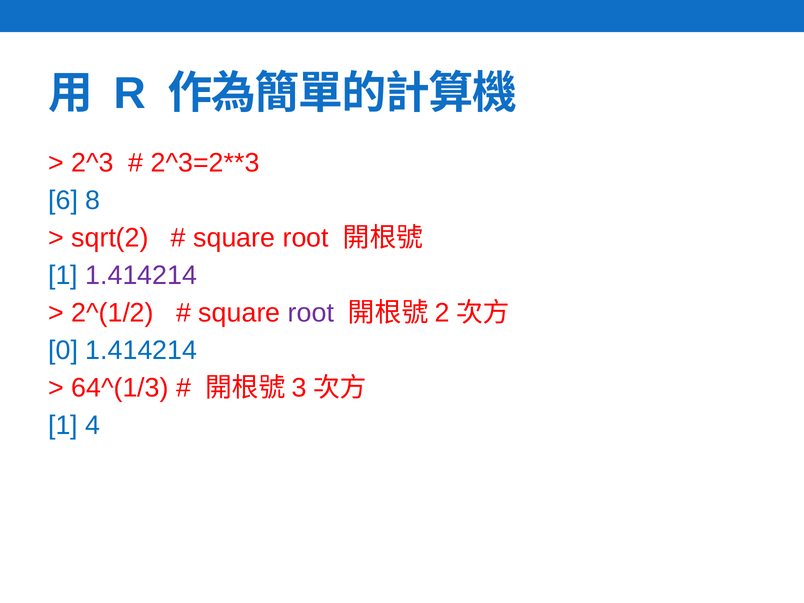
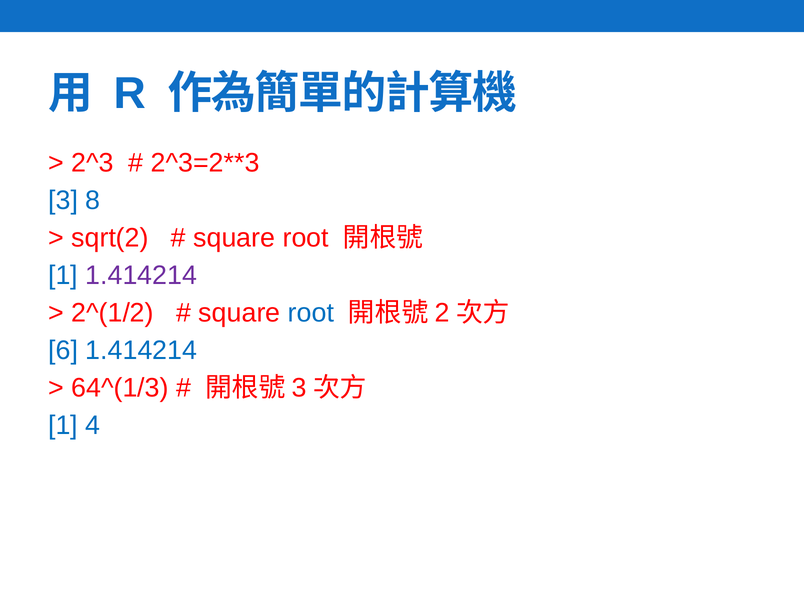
6: 6 -> 3
root at (311, 313) colour: purple -> blue
0: 0 -> 6
